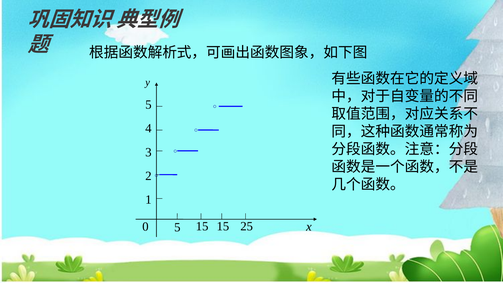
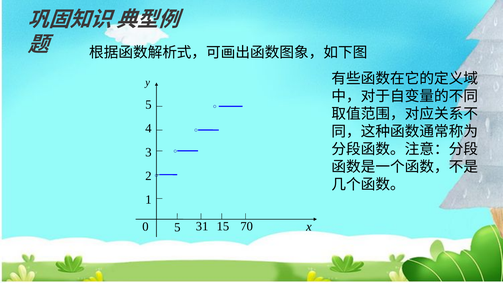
5 15: 15 -> 31
25: 25 -> 70
